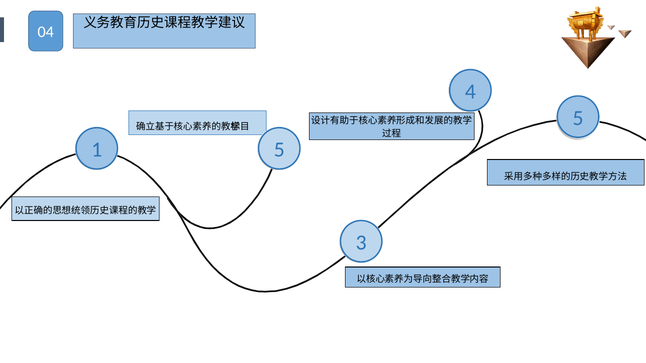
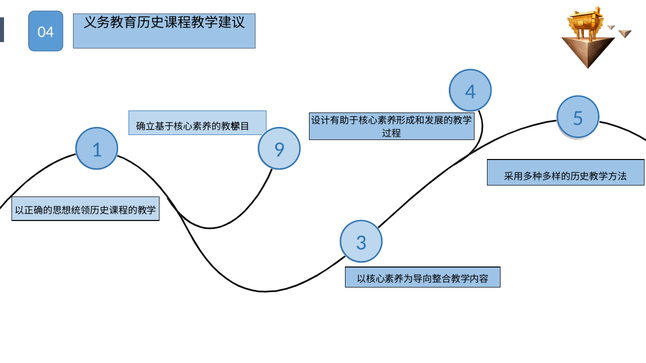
1 5: 5 -> 9
